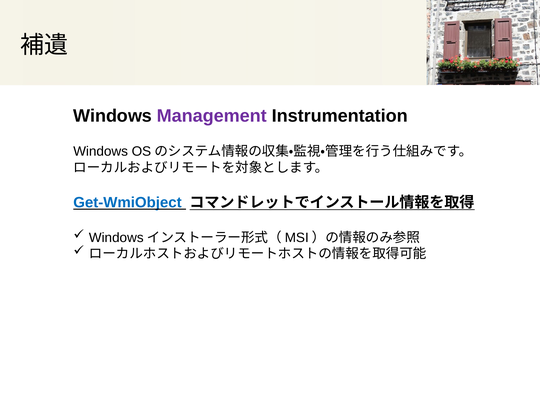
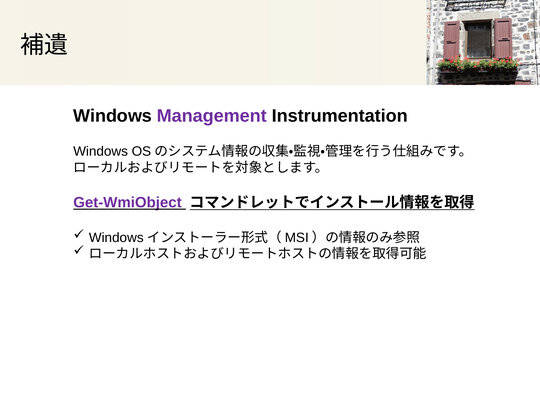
Get-WmiObject colour: blue -> purple
